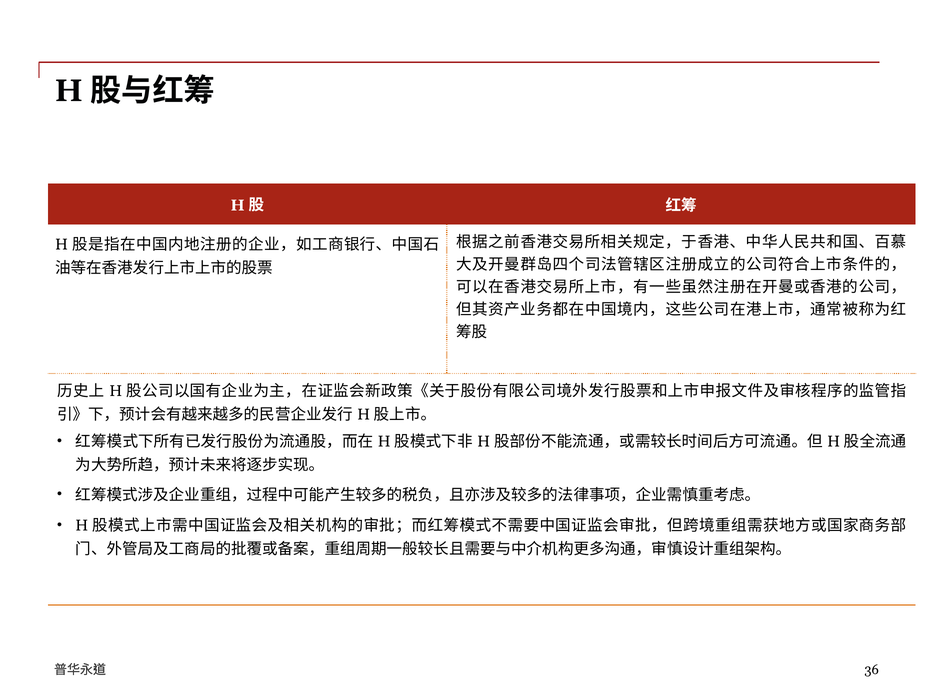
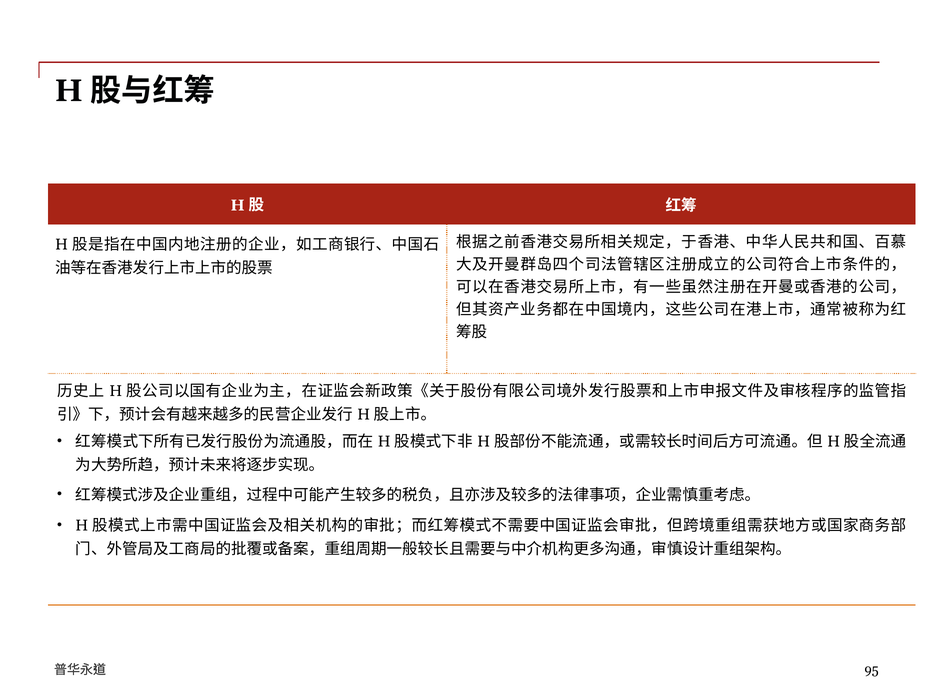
36: 36 -> 95
